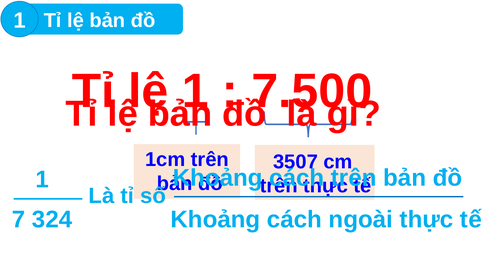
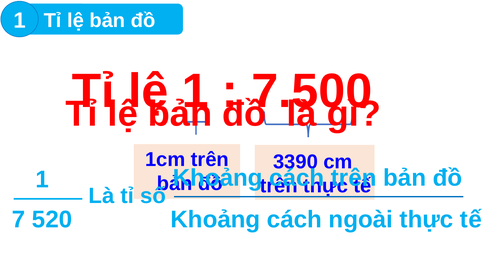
3507: 3507 -> 3390
324: 324 -> 520
